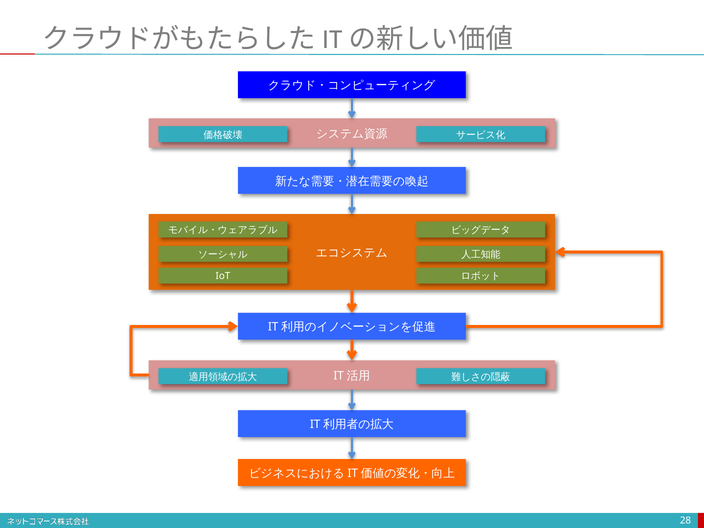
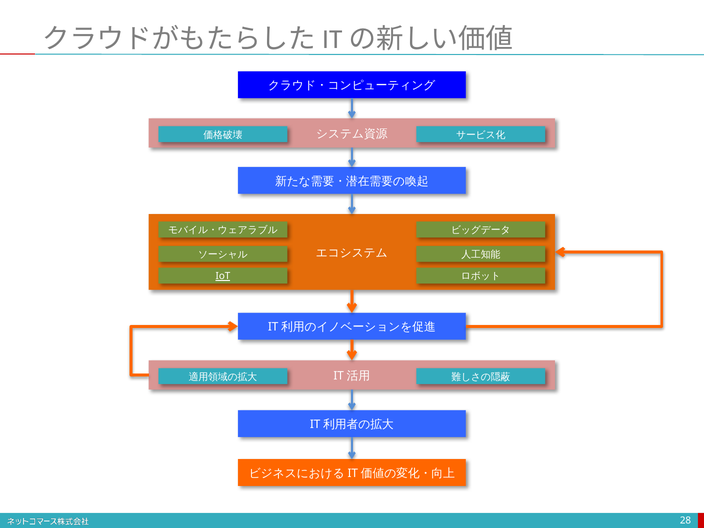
IoT underline: none -> present
